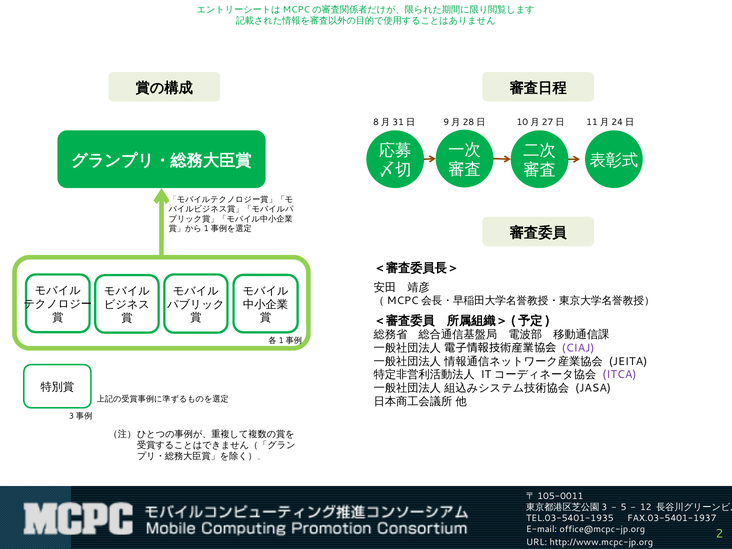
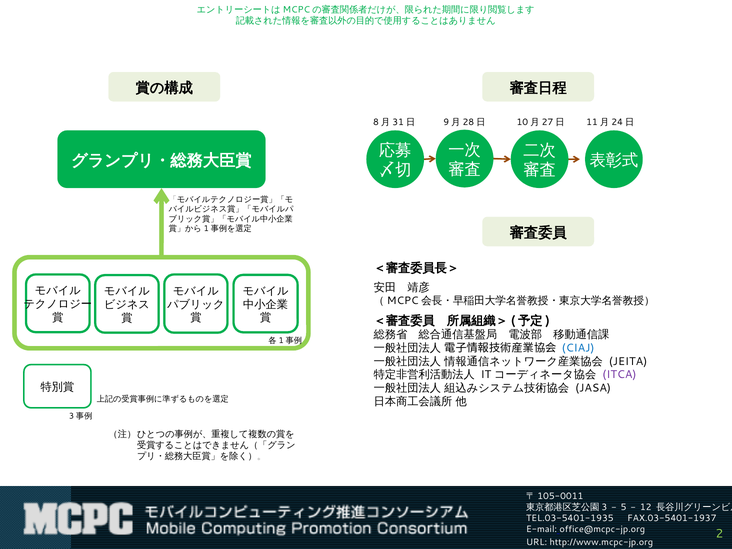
CIAJ colour: purple -> blue
